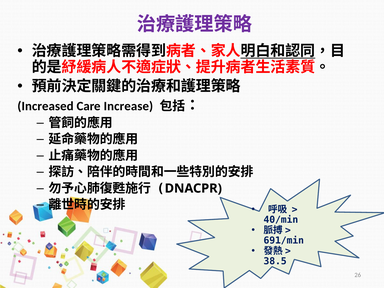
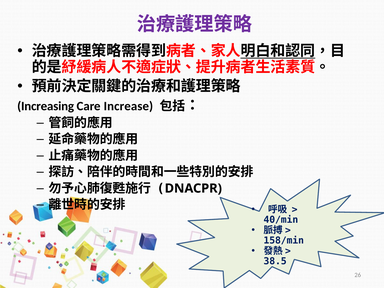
Increased: Increased -> Increasing
691/min: 691/min -> 158/min
